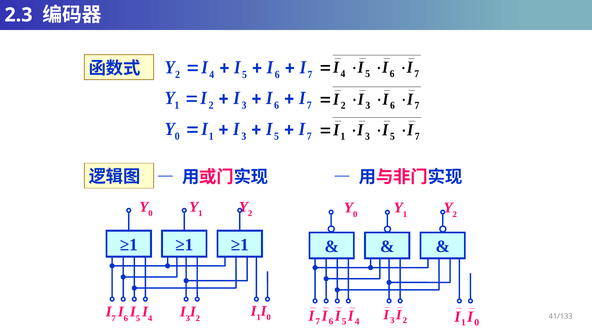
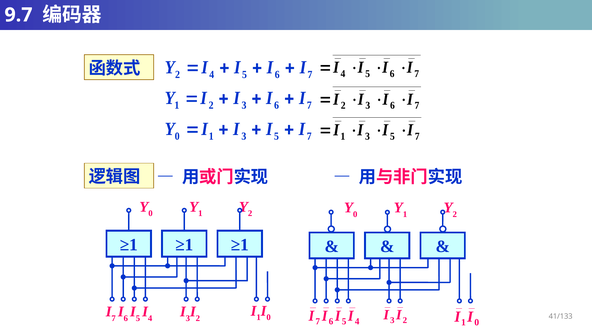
2.3: 2.3 -> 9.7
